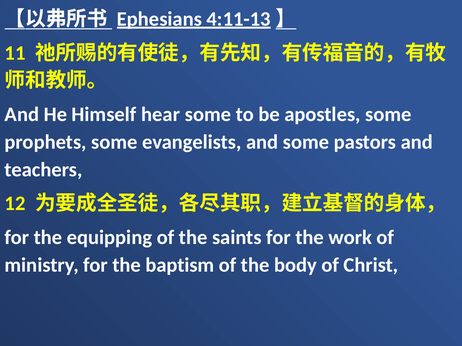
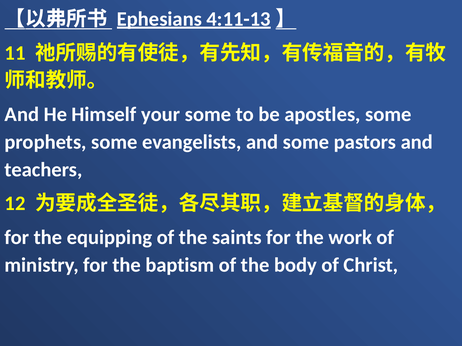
hear: hear -> your
